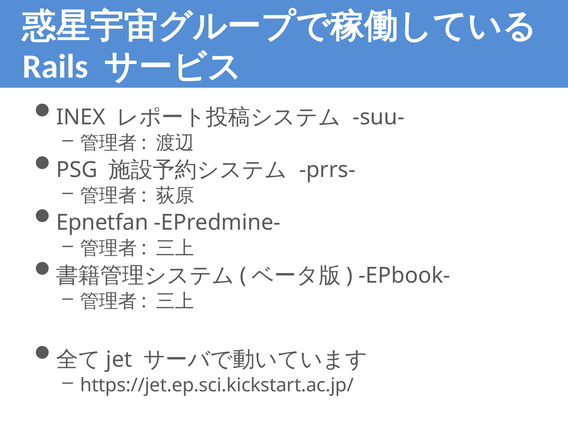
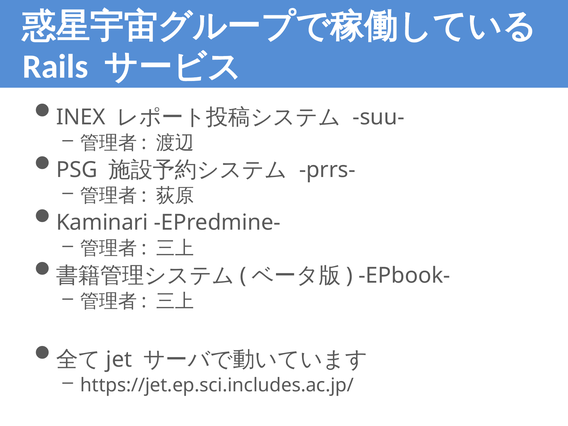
Epnetfan: Epnetfan -> Kaminari
https://jet.ep.sci.kickstart.ac.jp/: https://jet.ep.sci.kickstart.ac.jp/ -> https://jet.ep.sci.includes.ac.jp/
